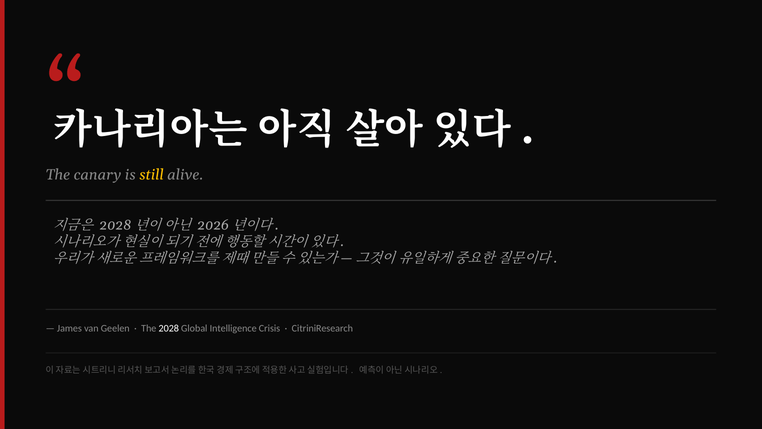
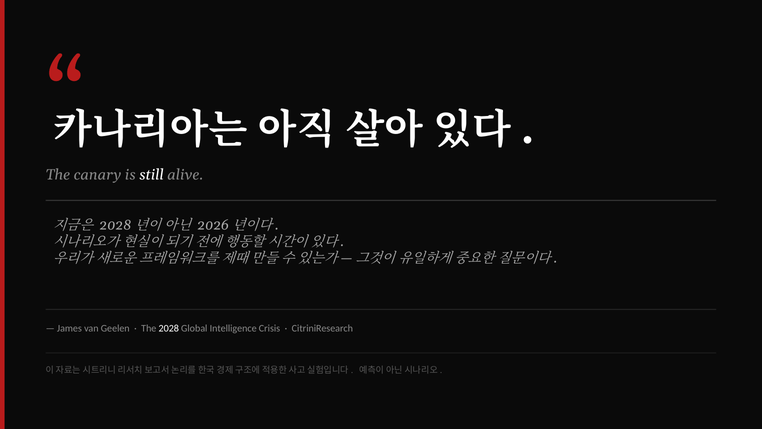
still colour: yellow -> white
